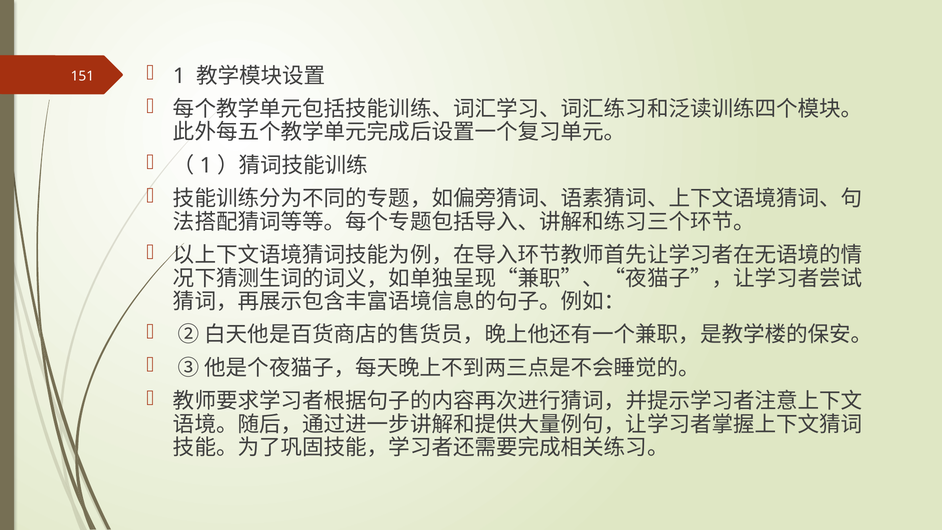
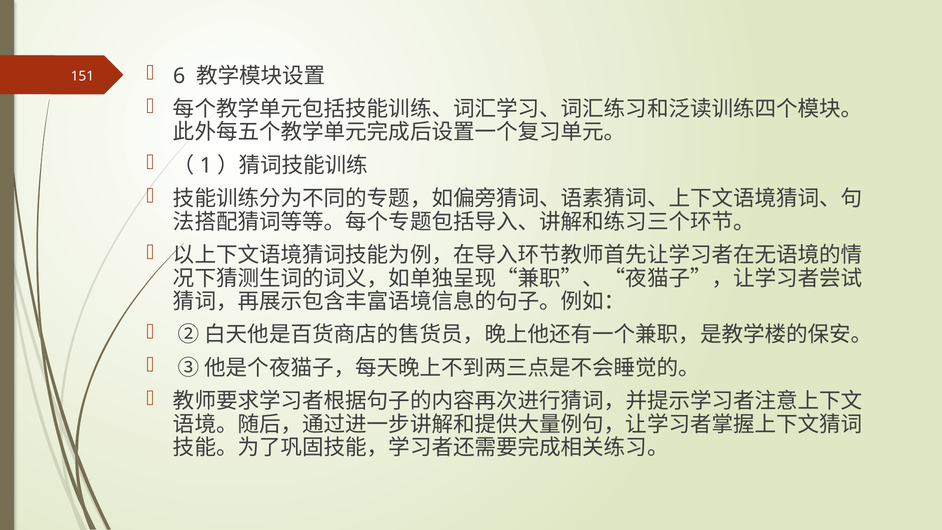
1 at (179, 76): 1 -> 6
